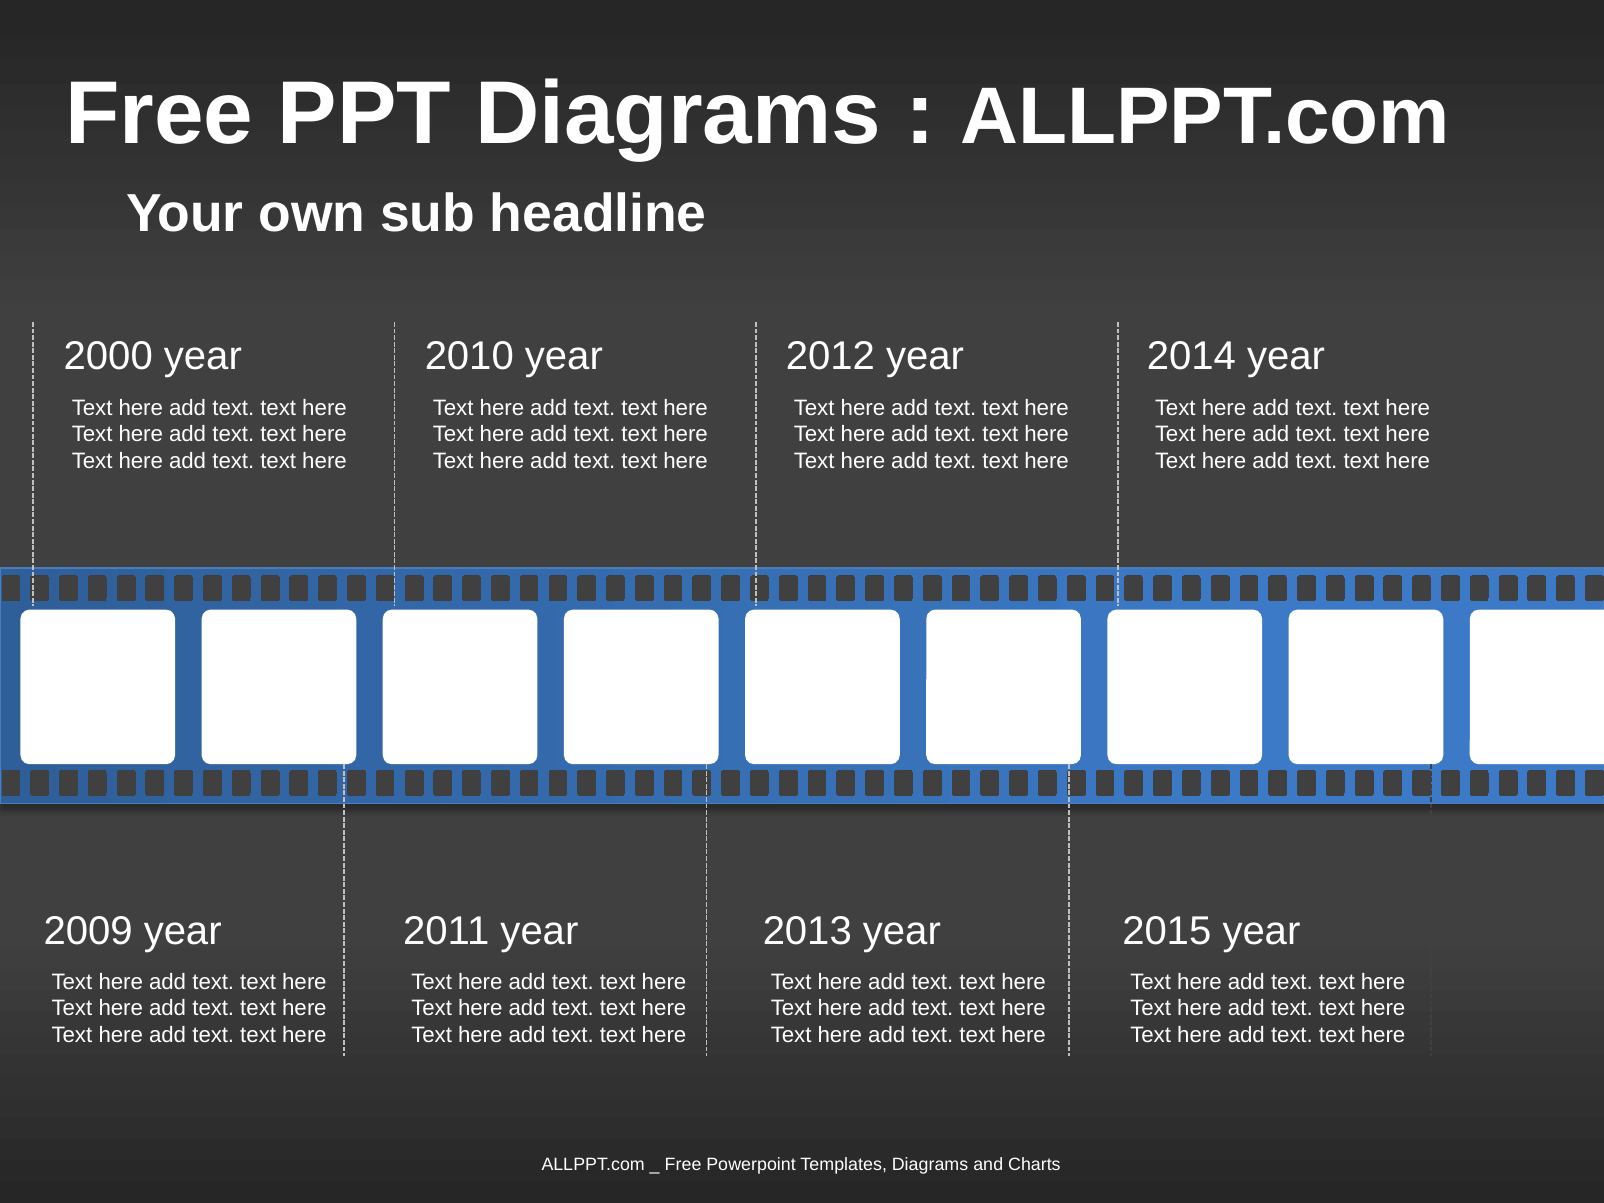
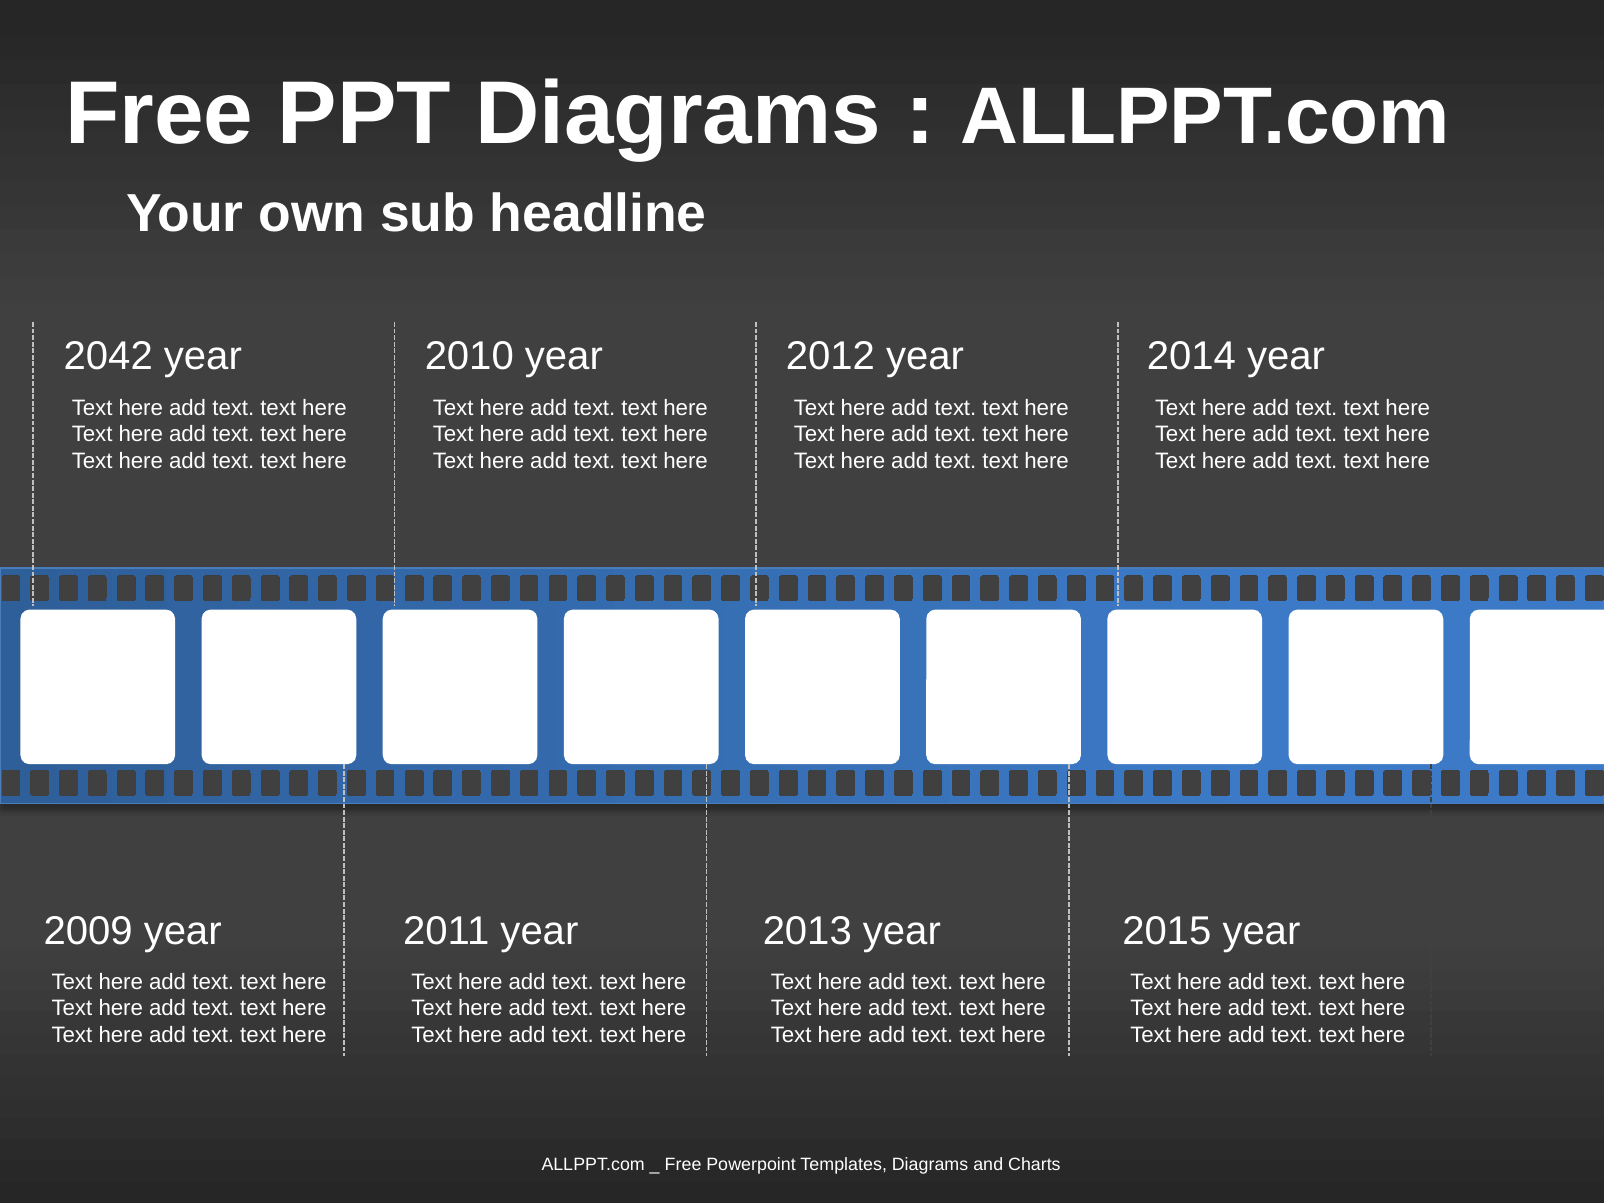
2000: 2000 -> 2042
